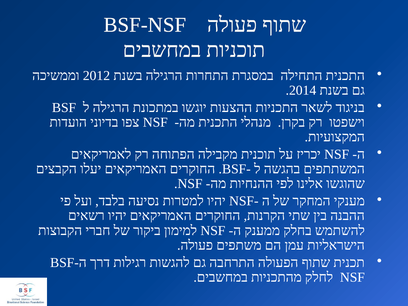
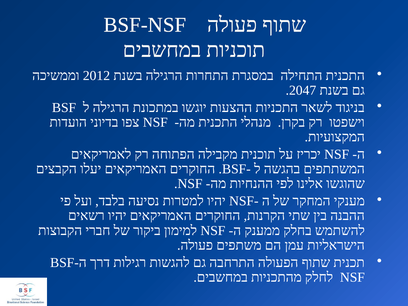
2014: 2014 -> 2047
